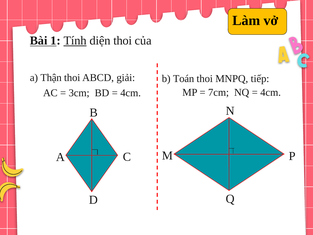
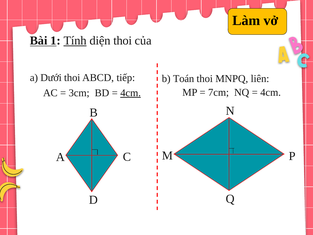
Thận: Thận -> Dưới
giải: giải -> tiếp
tiếp: tiếp -> liên
4cm at (131, 93) underline: none -> present
